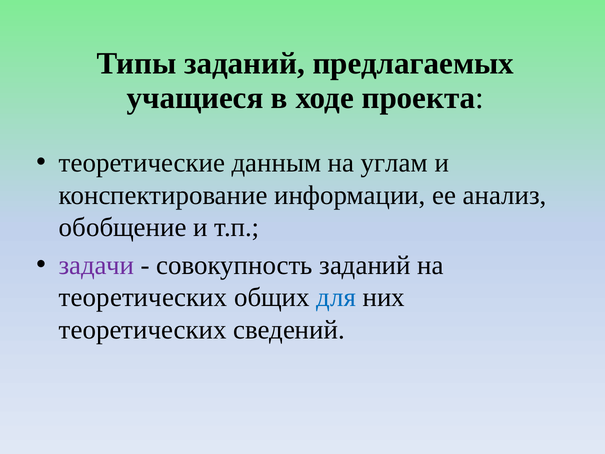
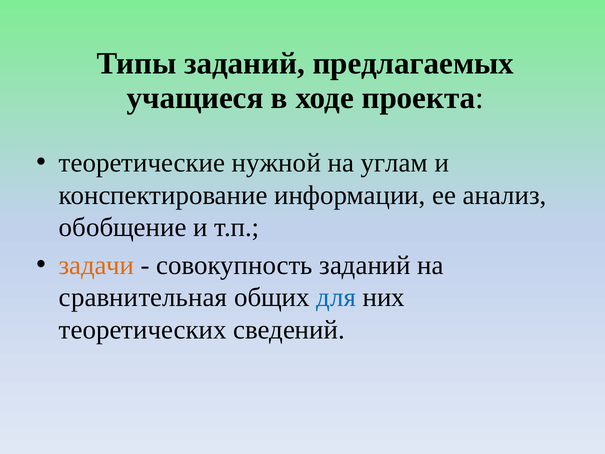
данным: данным -> нужной
задачи colour: purple -> orange
теоретических at (143, 297): теоретических -> сравнительная
